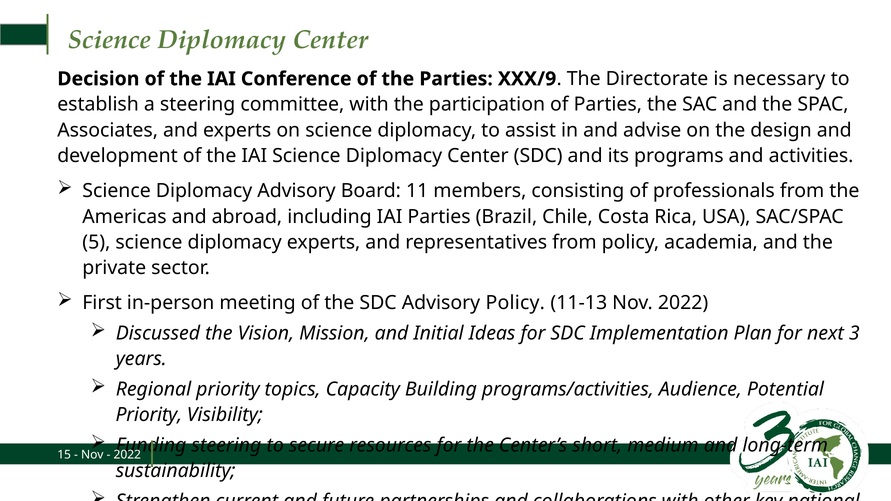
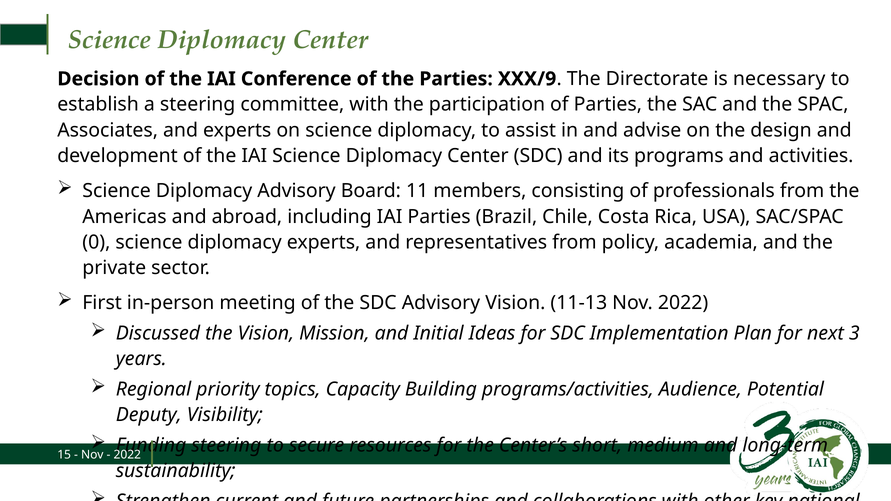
5: 5 -> 0
Advisory Policy: Policy -> Vision
Priority at (149, 415): Priority -> Deputy
